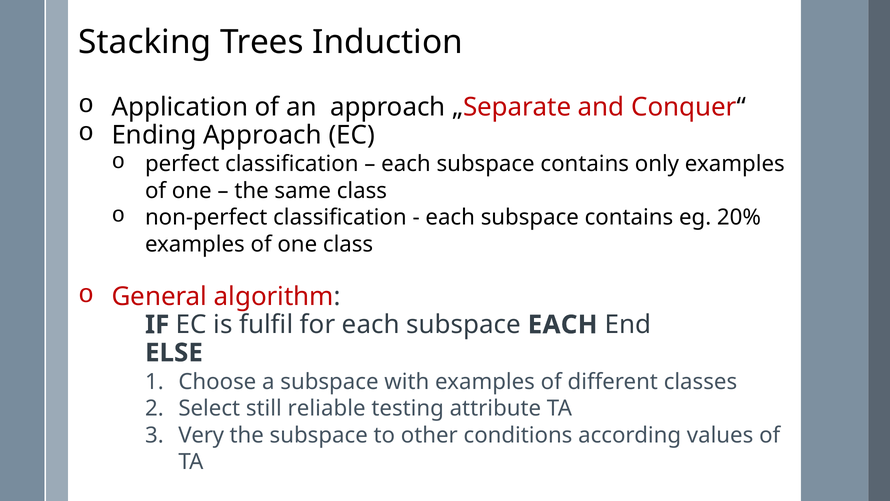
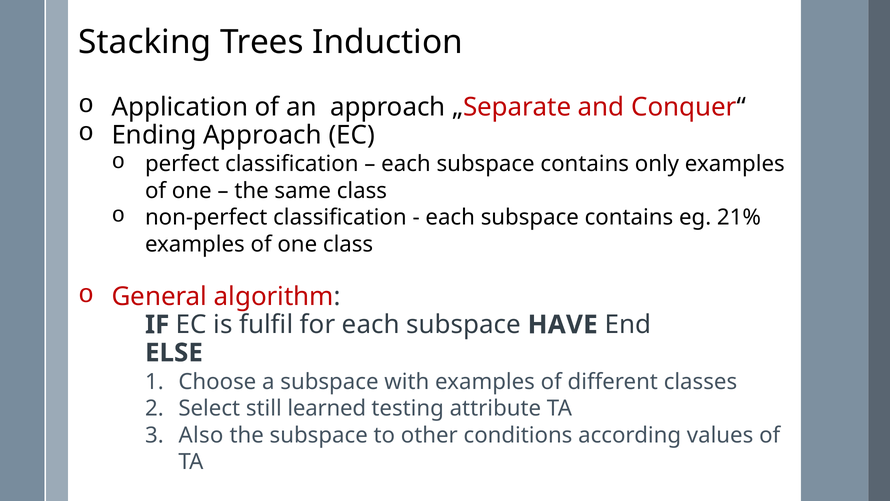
20%: 20% -> 21%
subspace EACH: EACH -> HAVE
reliable: reliable -> learned
Very: Very -> Also
